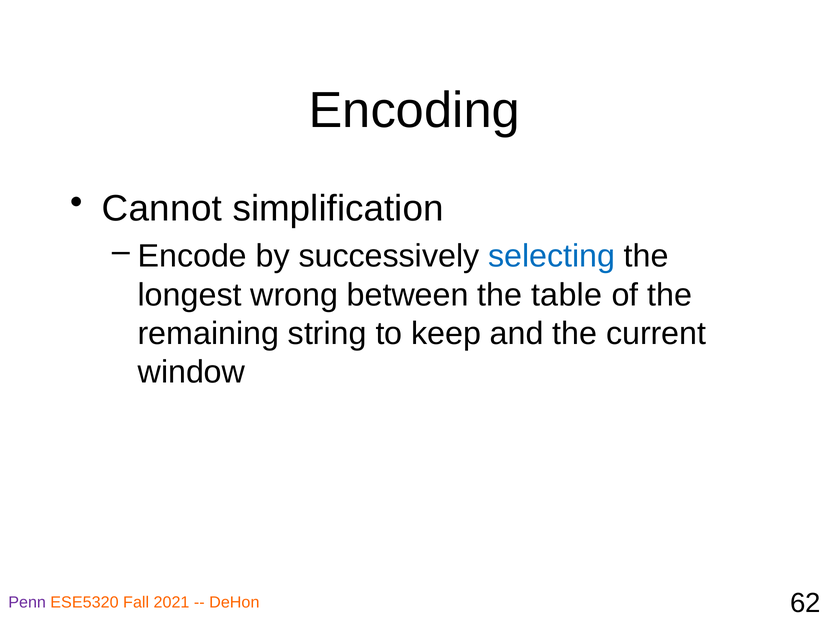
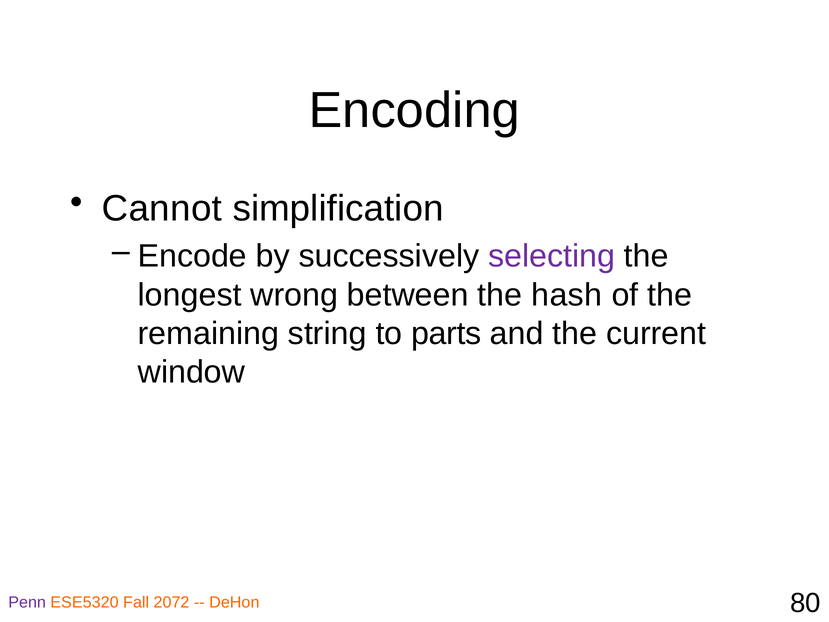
selecting colour: blue -> purple
table: table -> hash
keep: keep -> parts
2021: 2021 -> 2072
62: 62 -> 80
